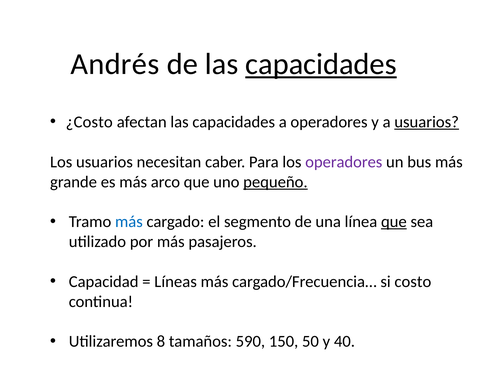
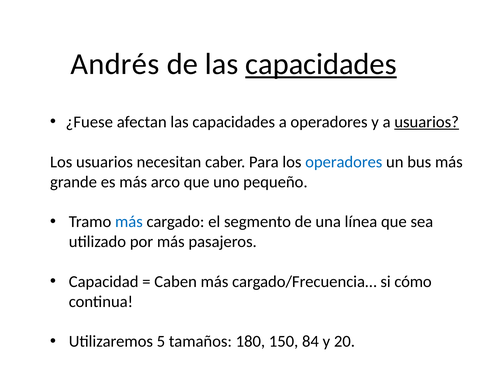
¿Costo: ¿Costo -> ¿Fuese
operadores at (344, 162) colour: purple -> blue
pequeño underline: present -> none
que at (394, 222) underline: present -> none
Líneas: Líneas -> Caben
costo: costo -> cómo
8: 8 -> 5
590: 590 -> 180
50: 50 -> 84
40: 40 -> 20
